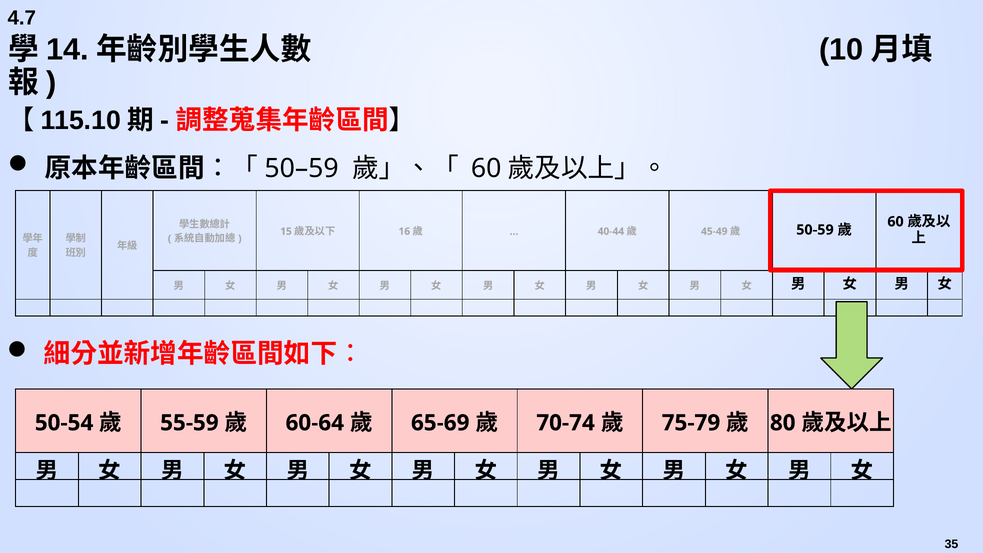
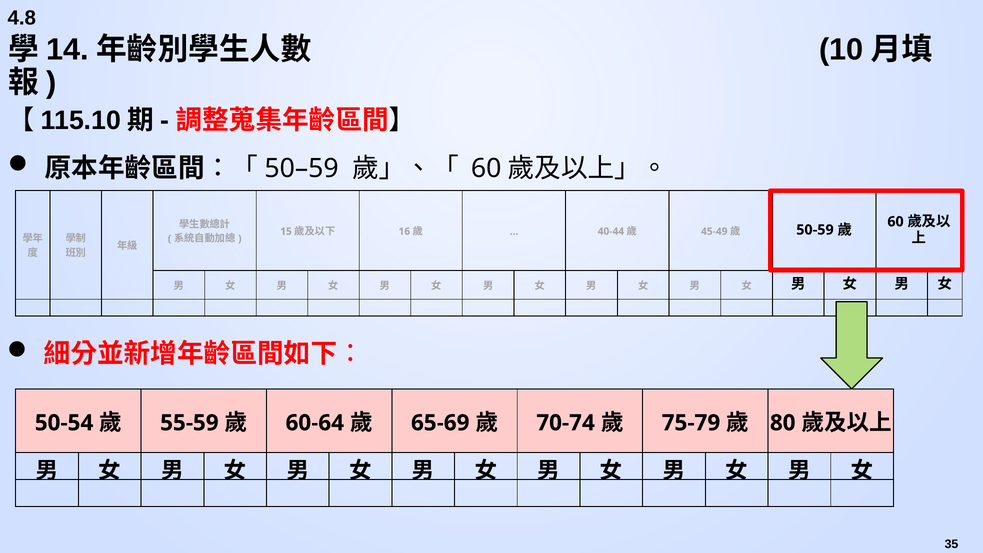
4.7: 4.7 -> 4.8
